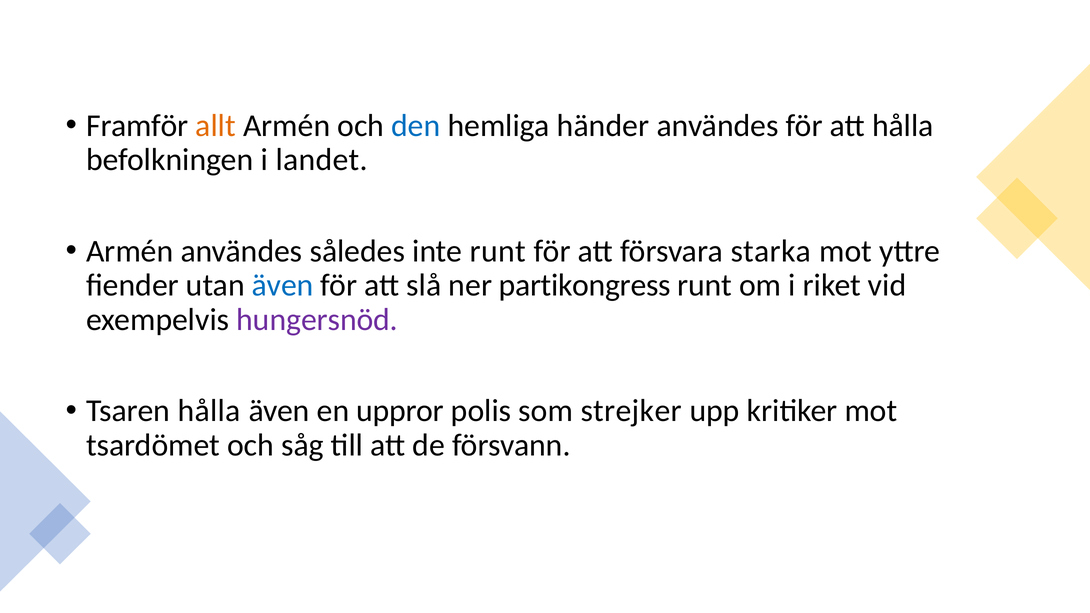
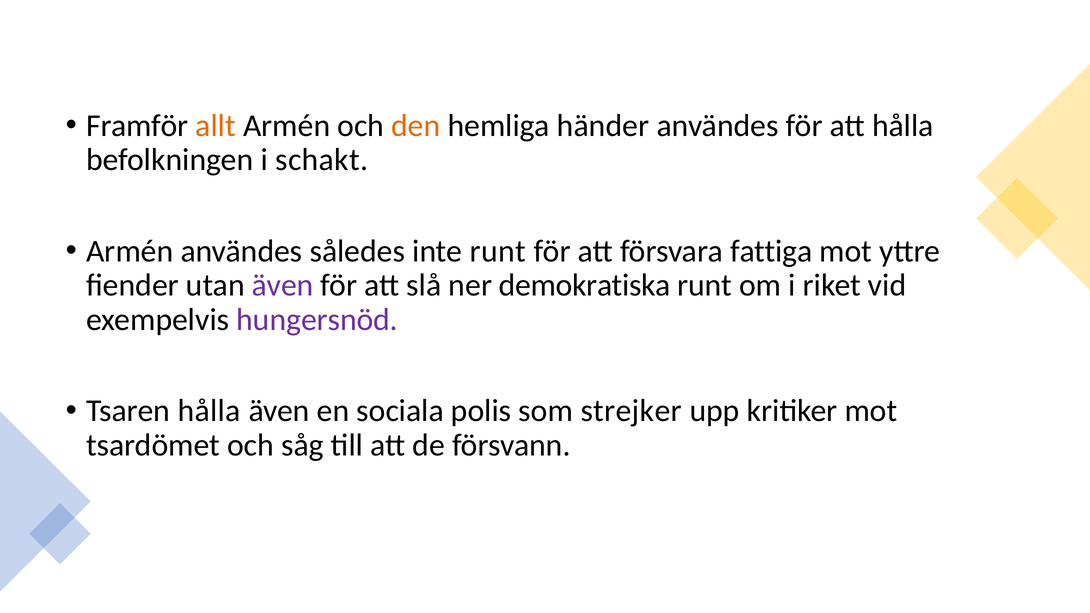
den colour: blue -> orange
landet: landet -> schakt
starka: starka -> fattiga
även at (283, 286) colour: blue -> purple
partikongress: partikongress -> demokratiska
uppror: uppror -> sociala
